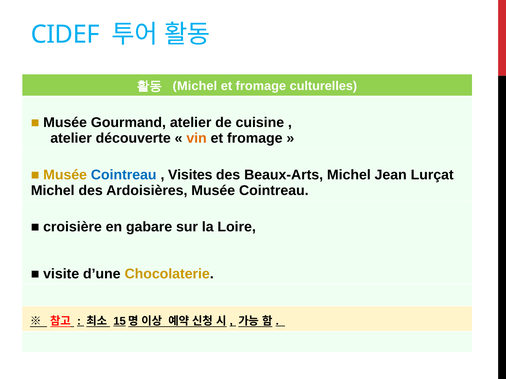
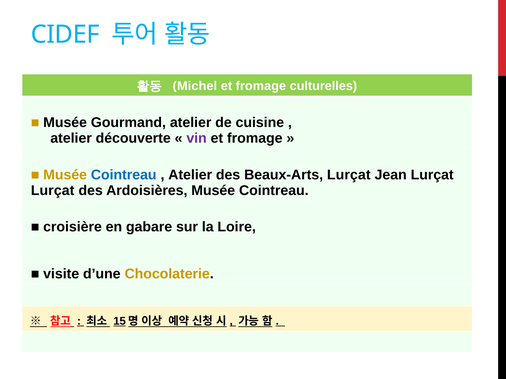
vin colour: orange -> purple
Visites at (190, 175): Visites -> Atelier
Beaux-Arts Michel: Michel -> Lurçat
Michel at (53, 191): Michel -> Lurçat
